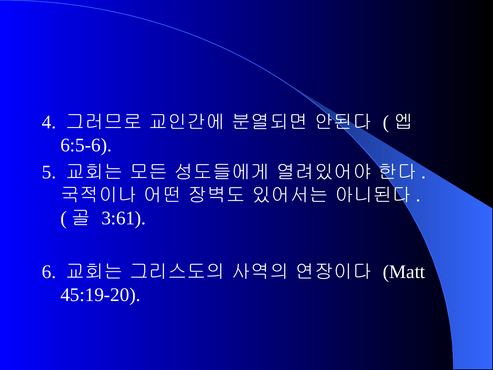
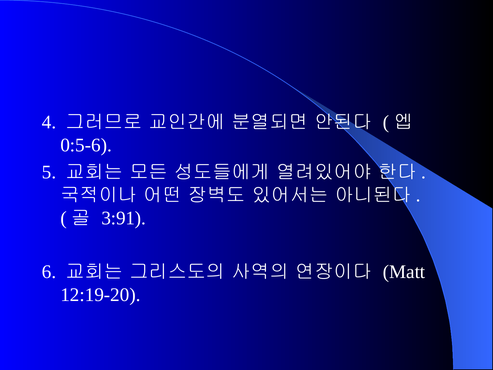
6:5-6: 6:5-6 -> 0:5-6
3:61: 3:61 -> 3:91
45:19-20: 45:19-20 -> 12:19-20
